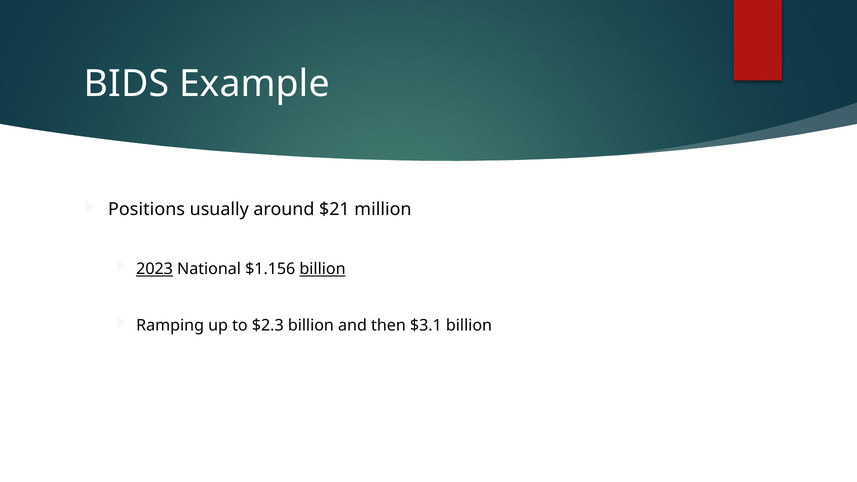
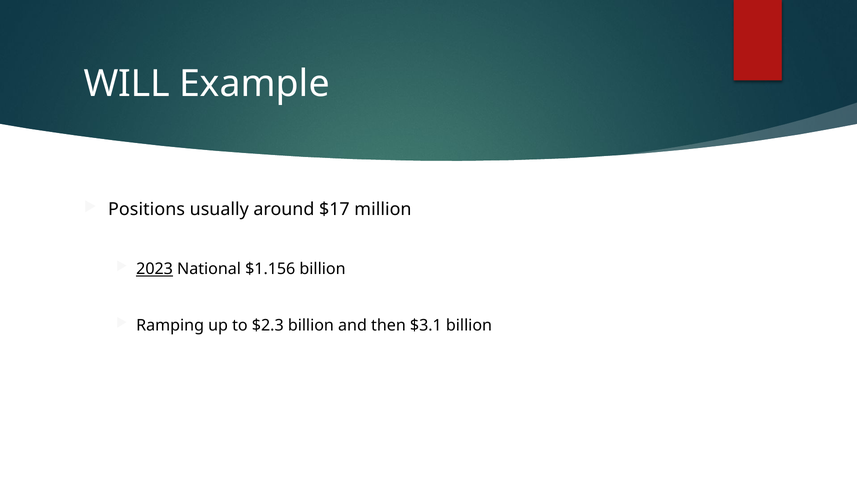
BIDS: BIDS -> WILL
$21: $21 -> $17
billion at (323, 269) underline: present -> none
